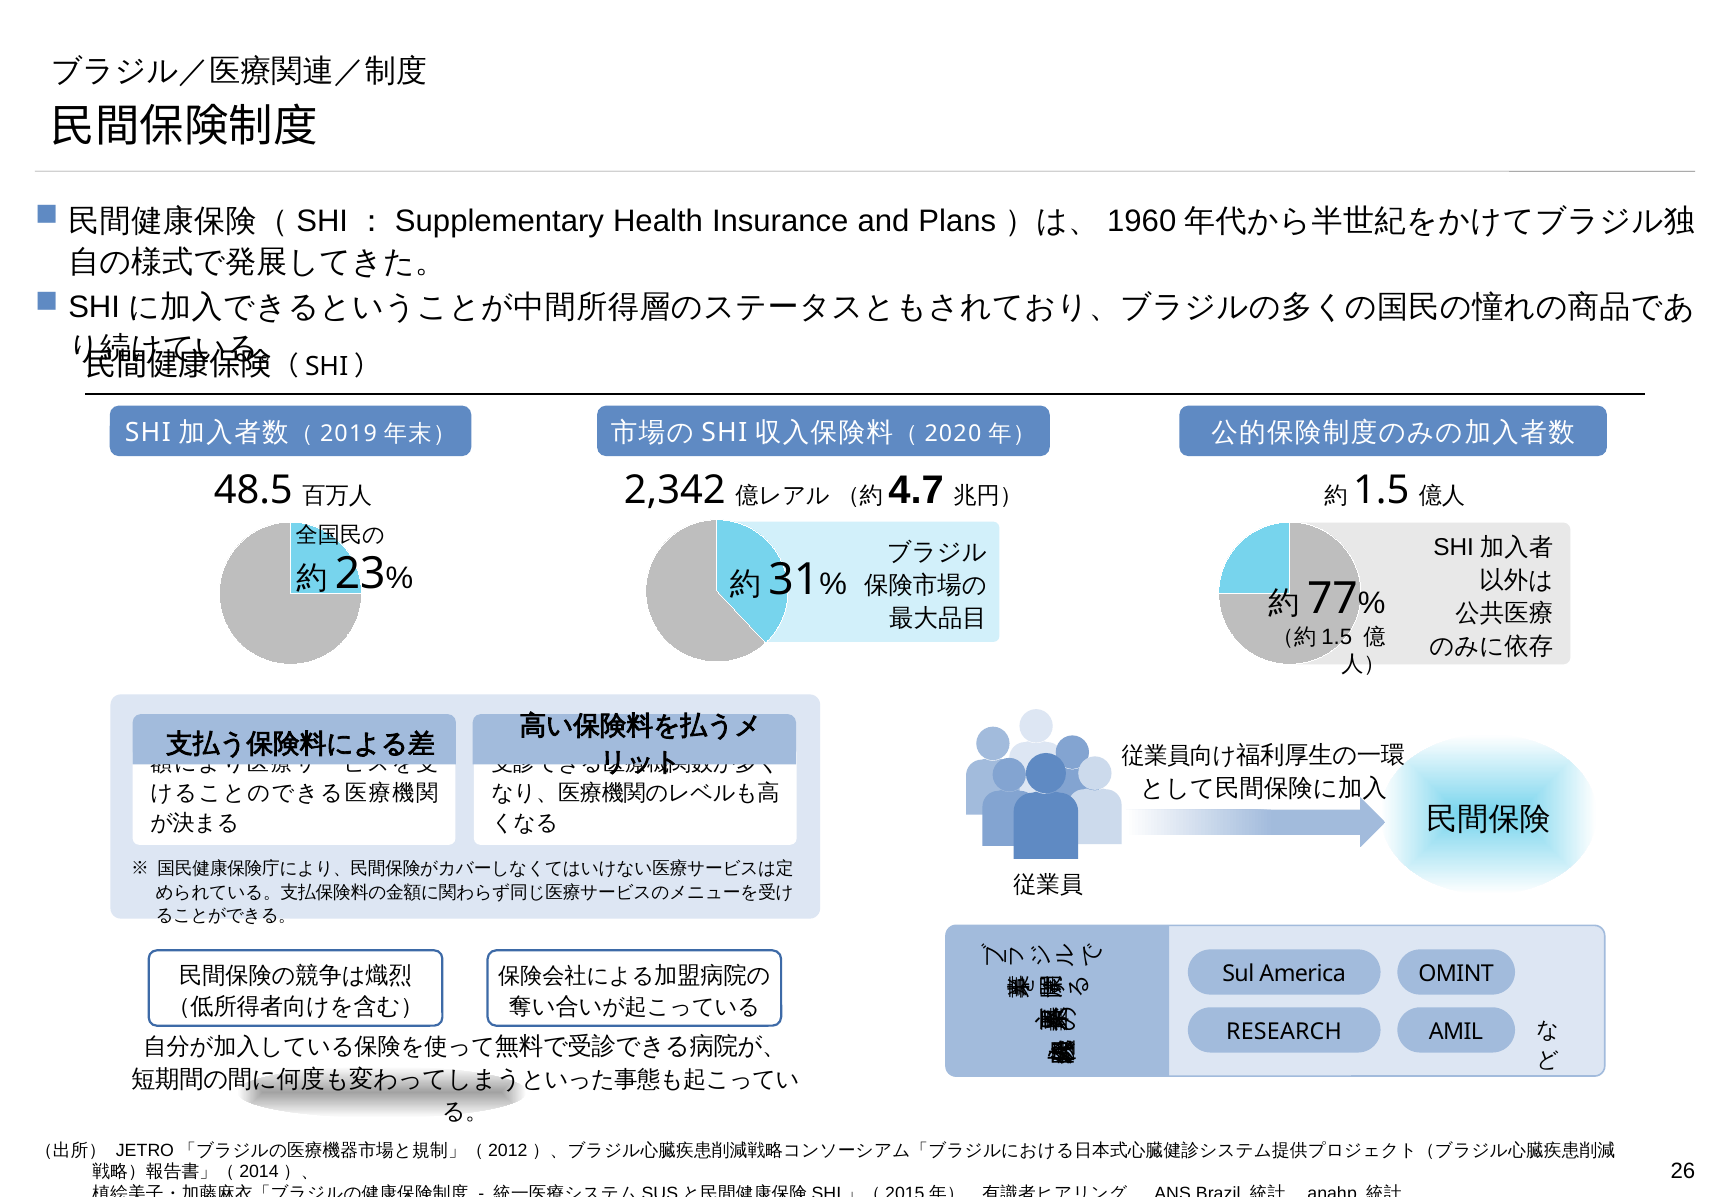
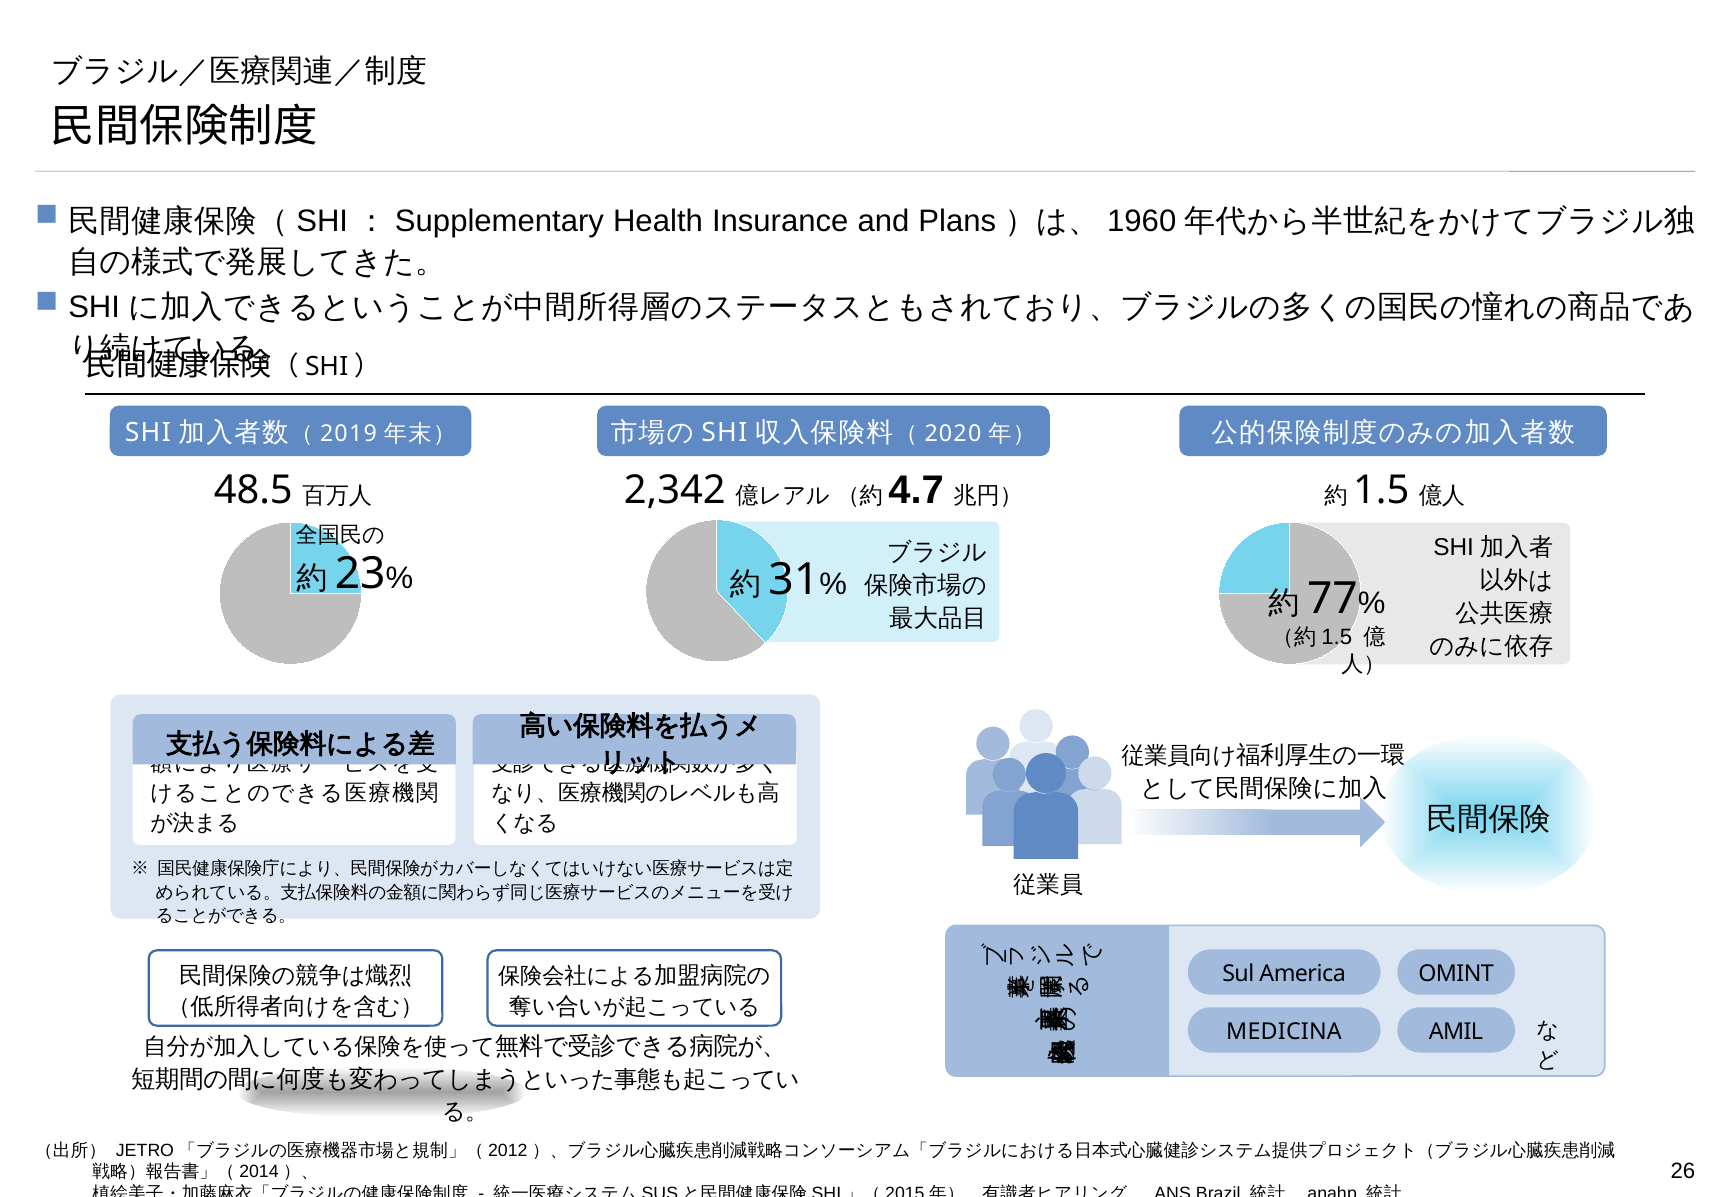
RESEARCH: RESEARCH -> MEDICINA
